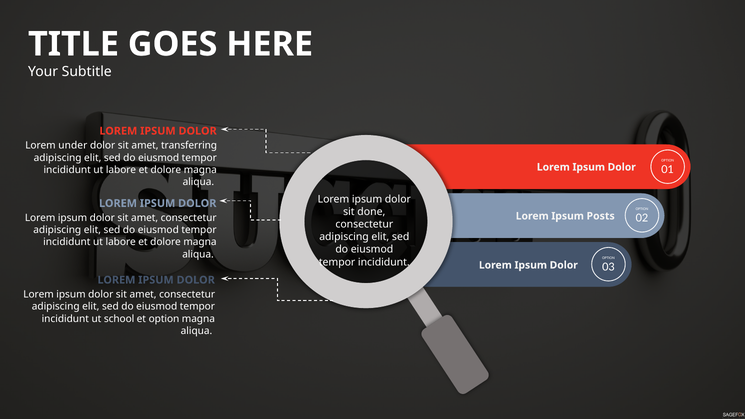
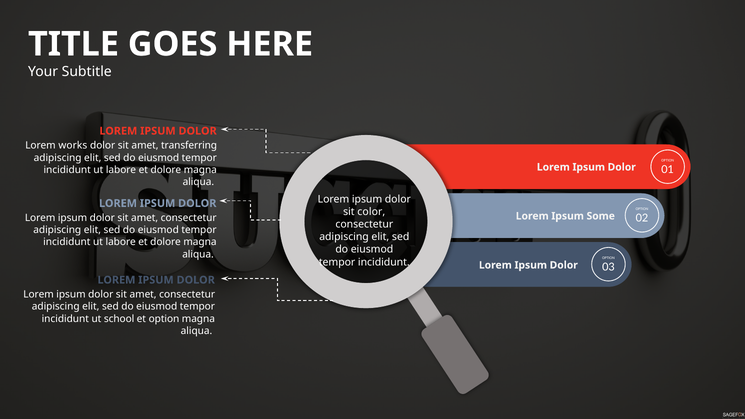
under: under -> works
done: done -> color
Posts: Posts -> Some
